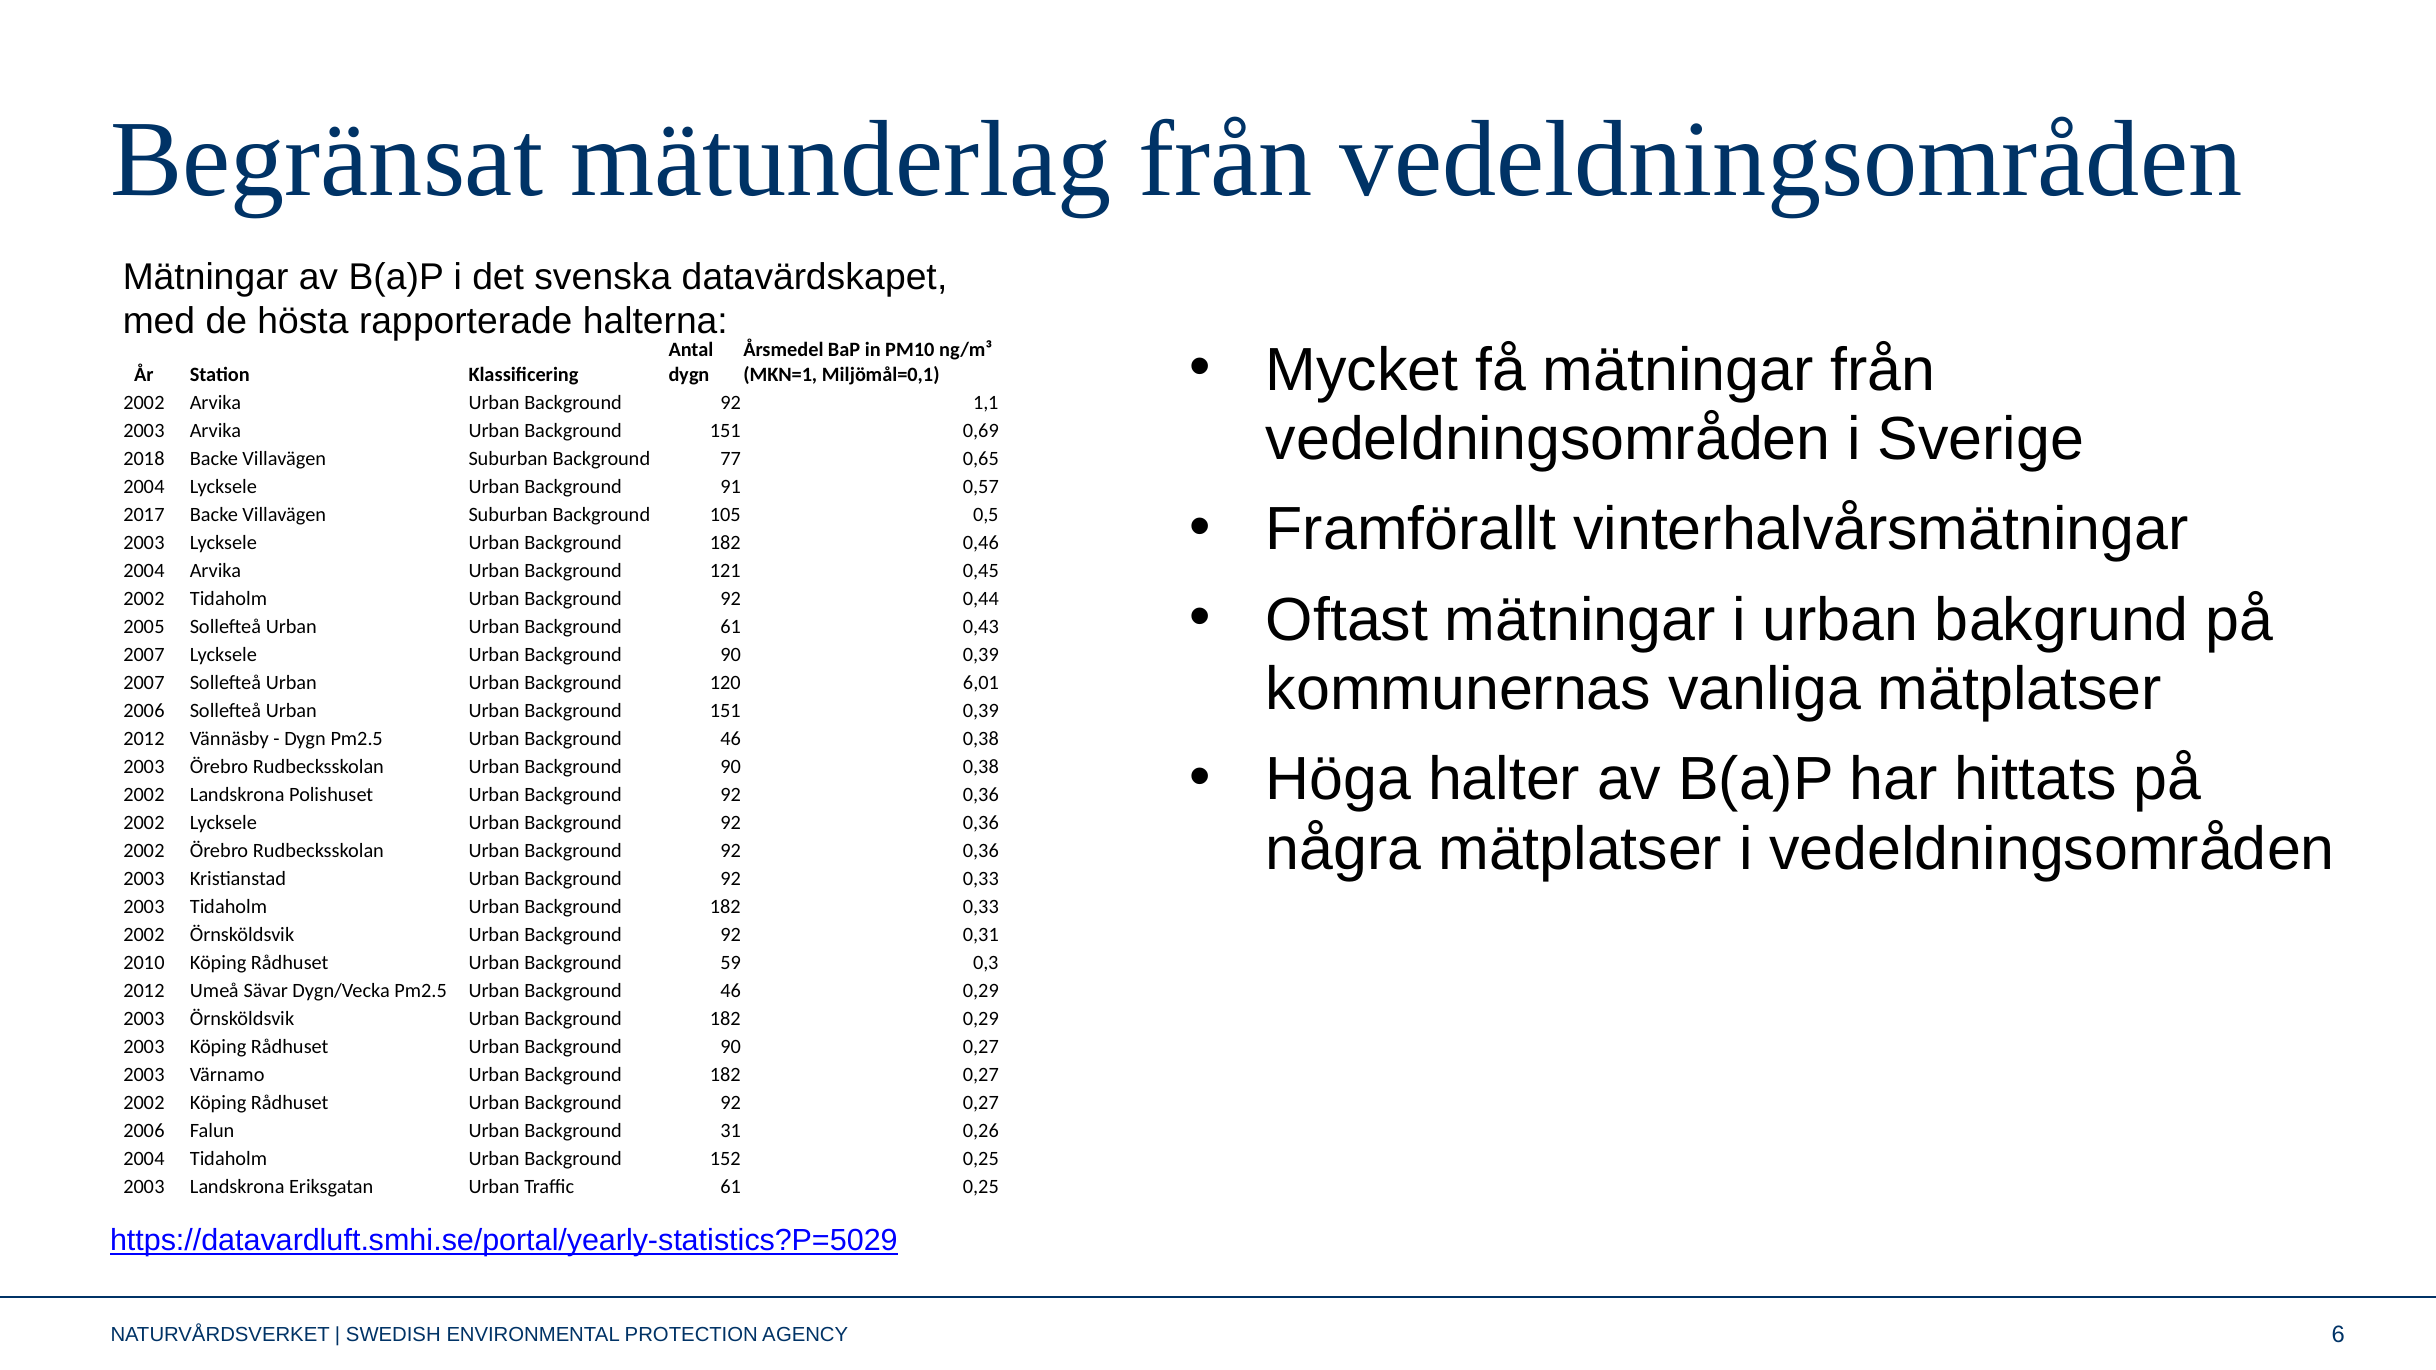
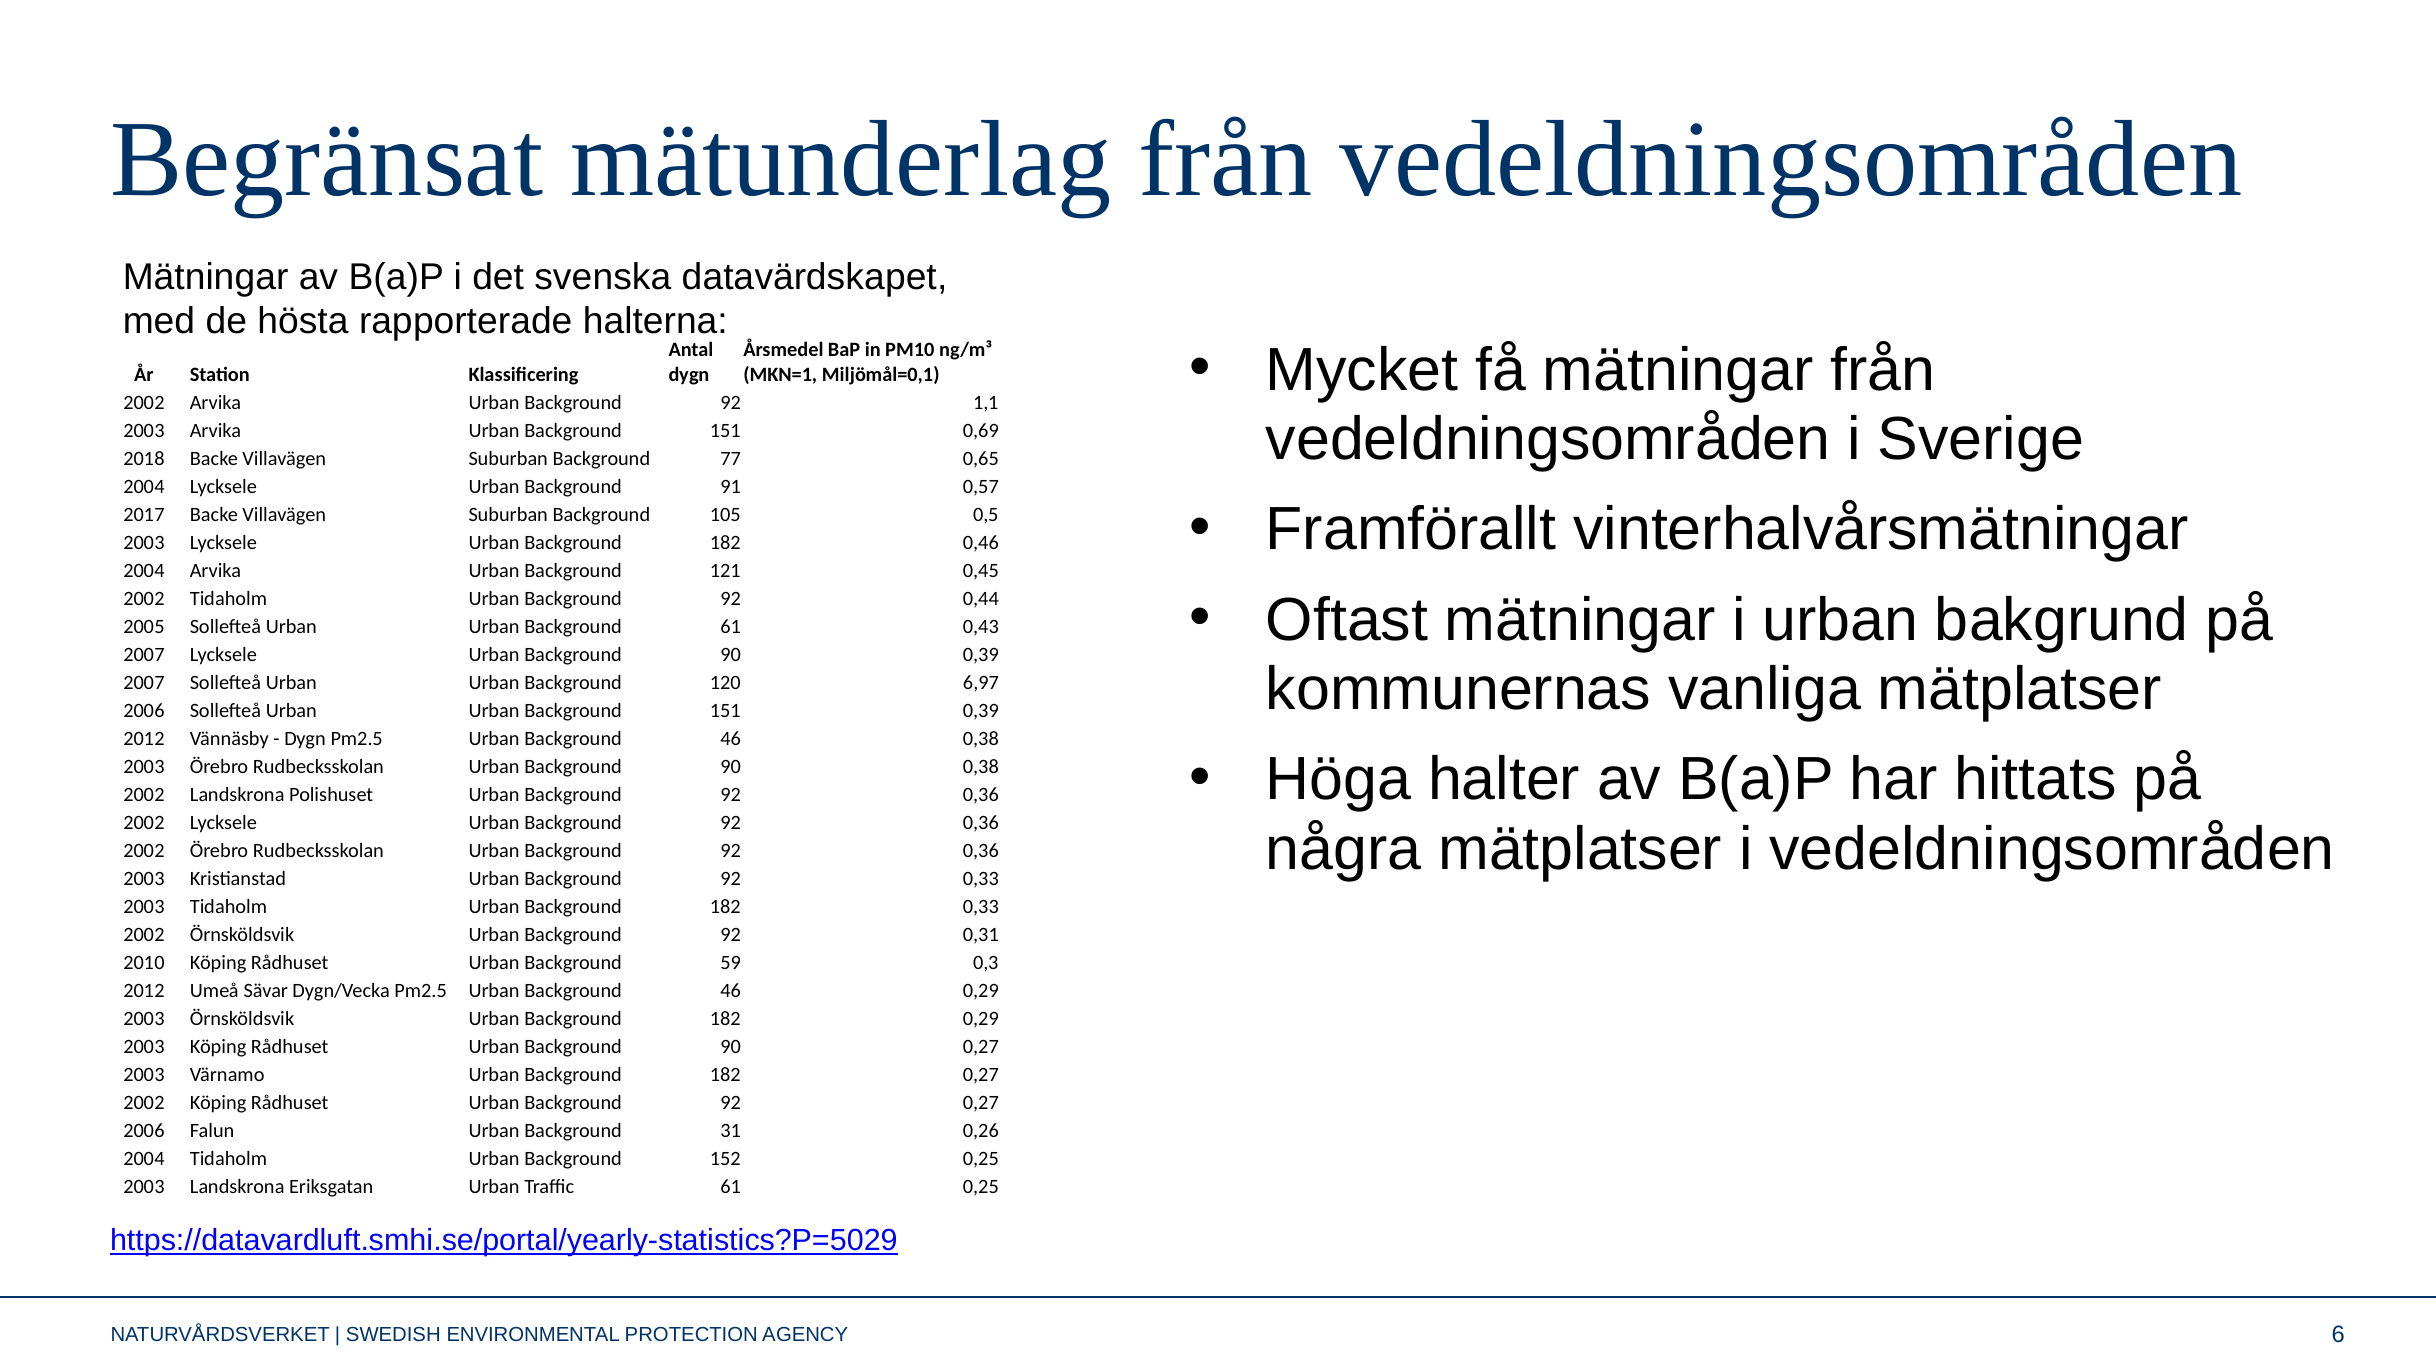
6,01: 6,01 -> 6,97
